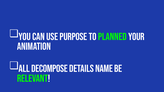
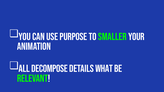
planned: planned -> smaller
NAME: NAME -> WHAT
